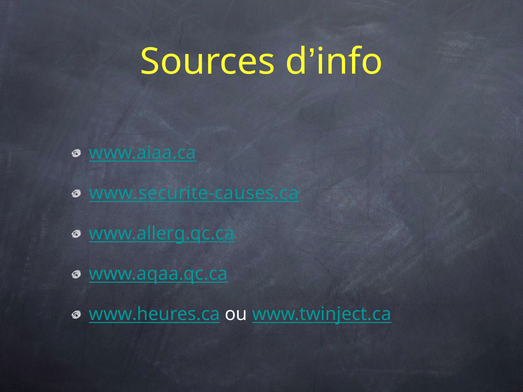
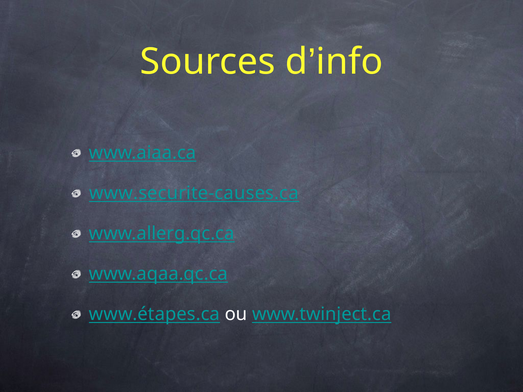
www.heures.ca: www.heures.ca -> www.étapes.ca
